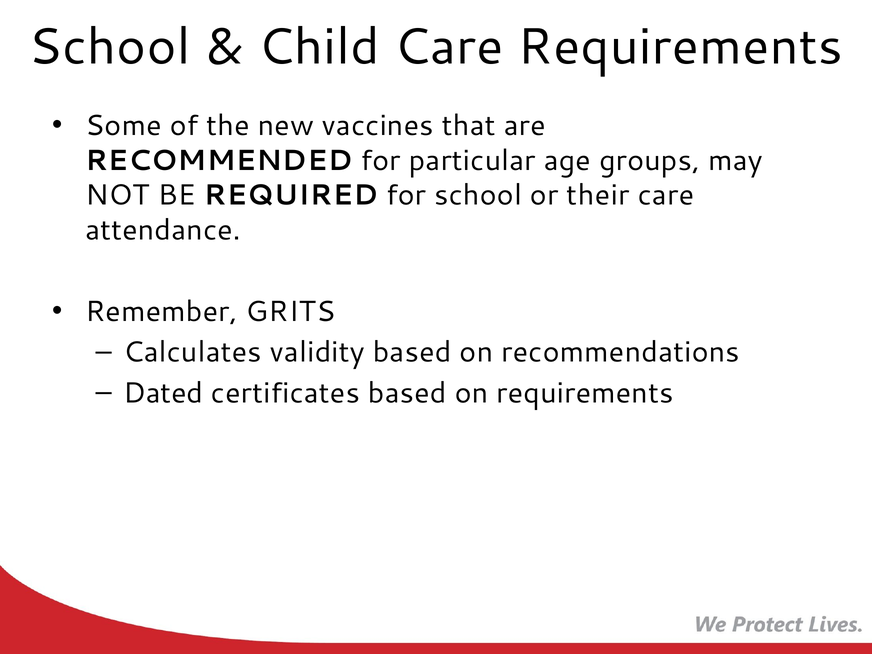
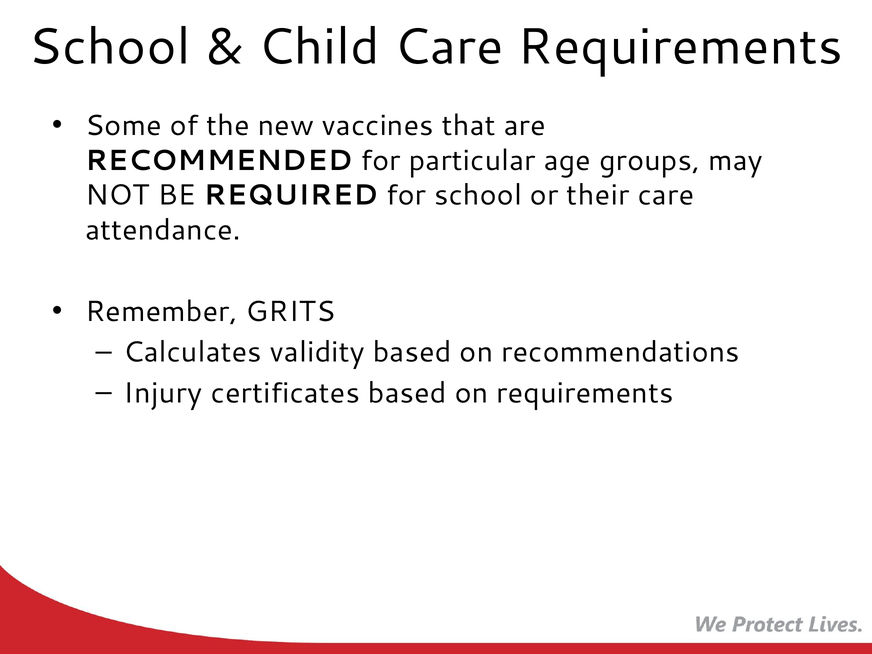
Dated: Dated -> Injury
